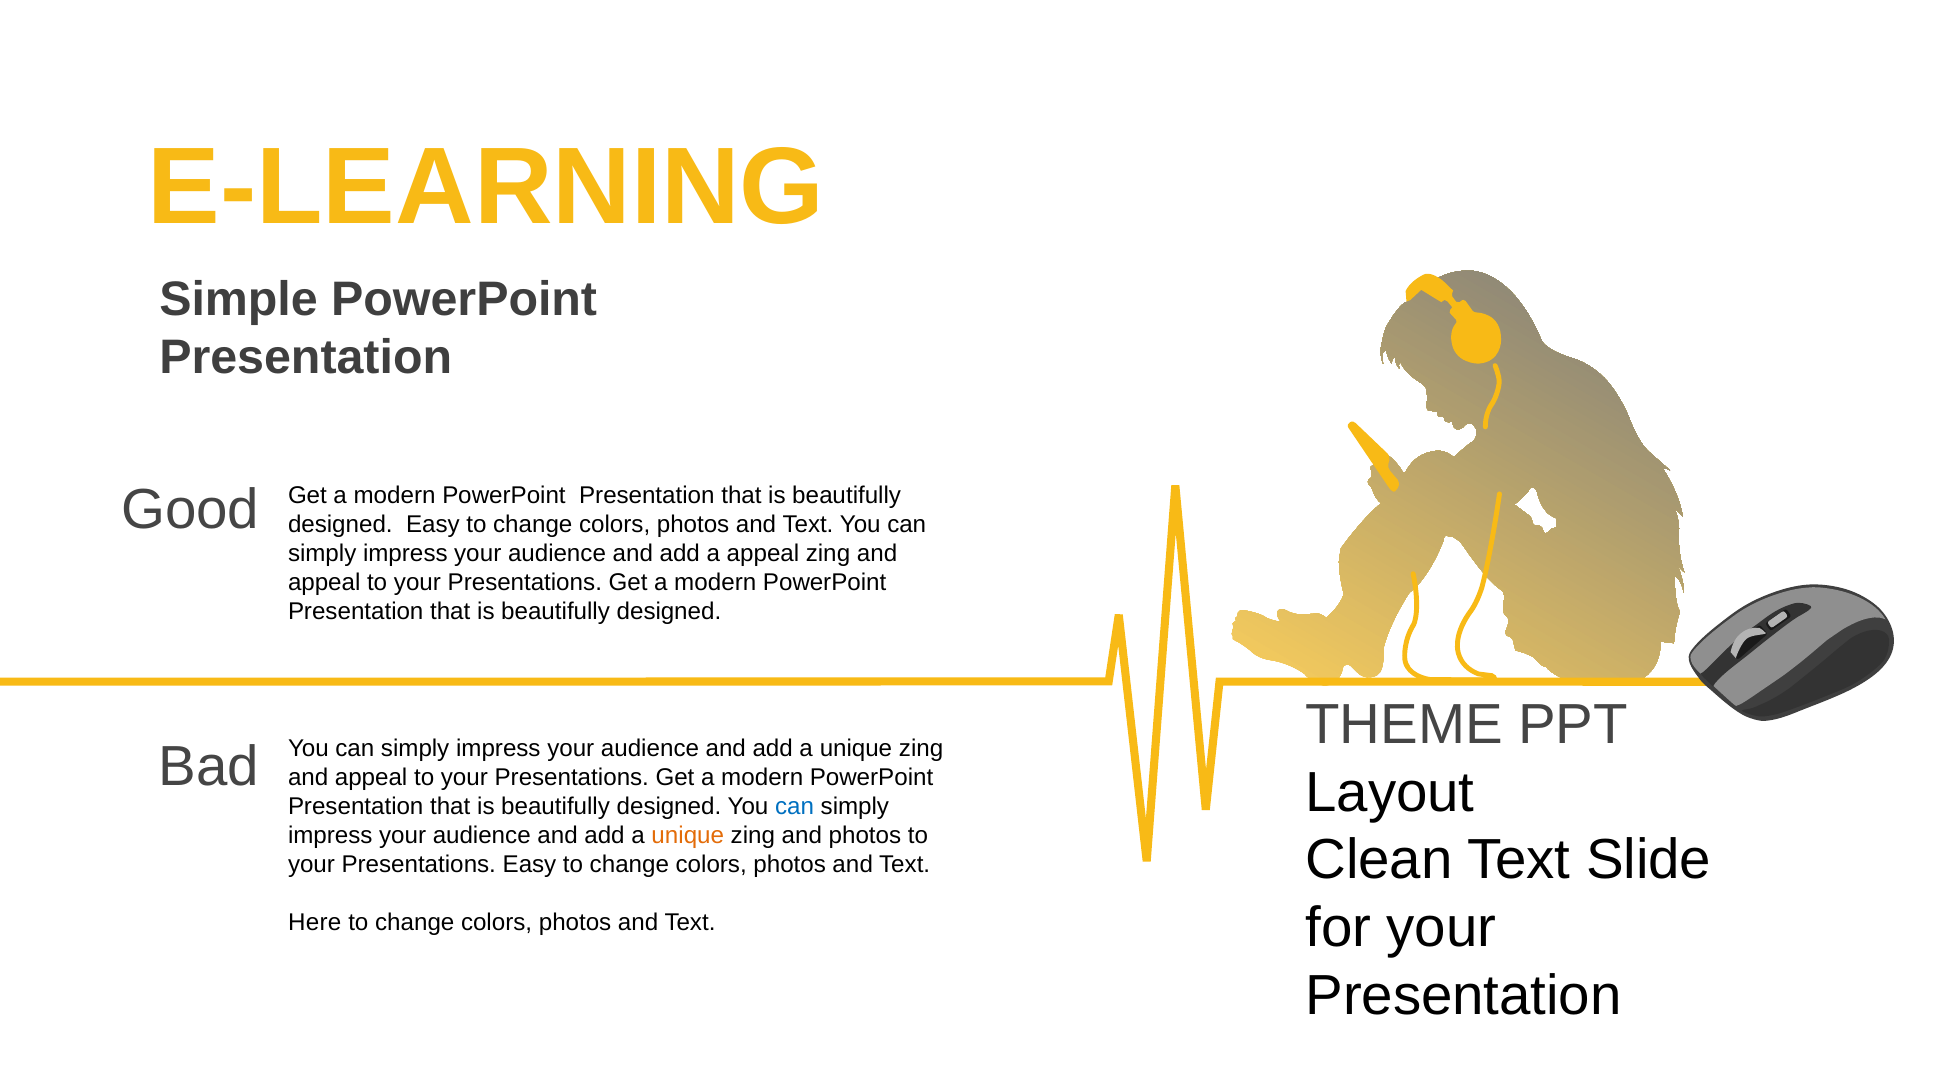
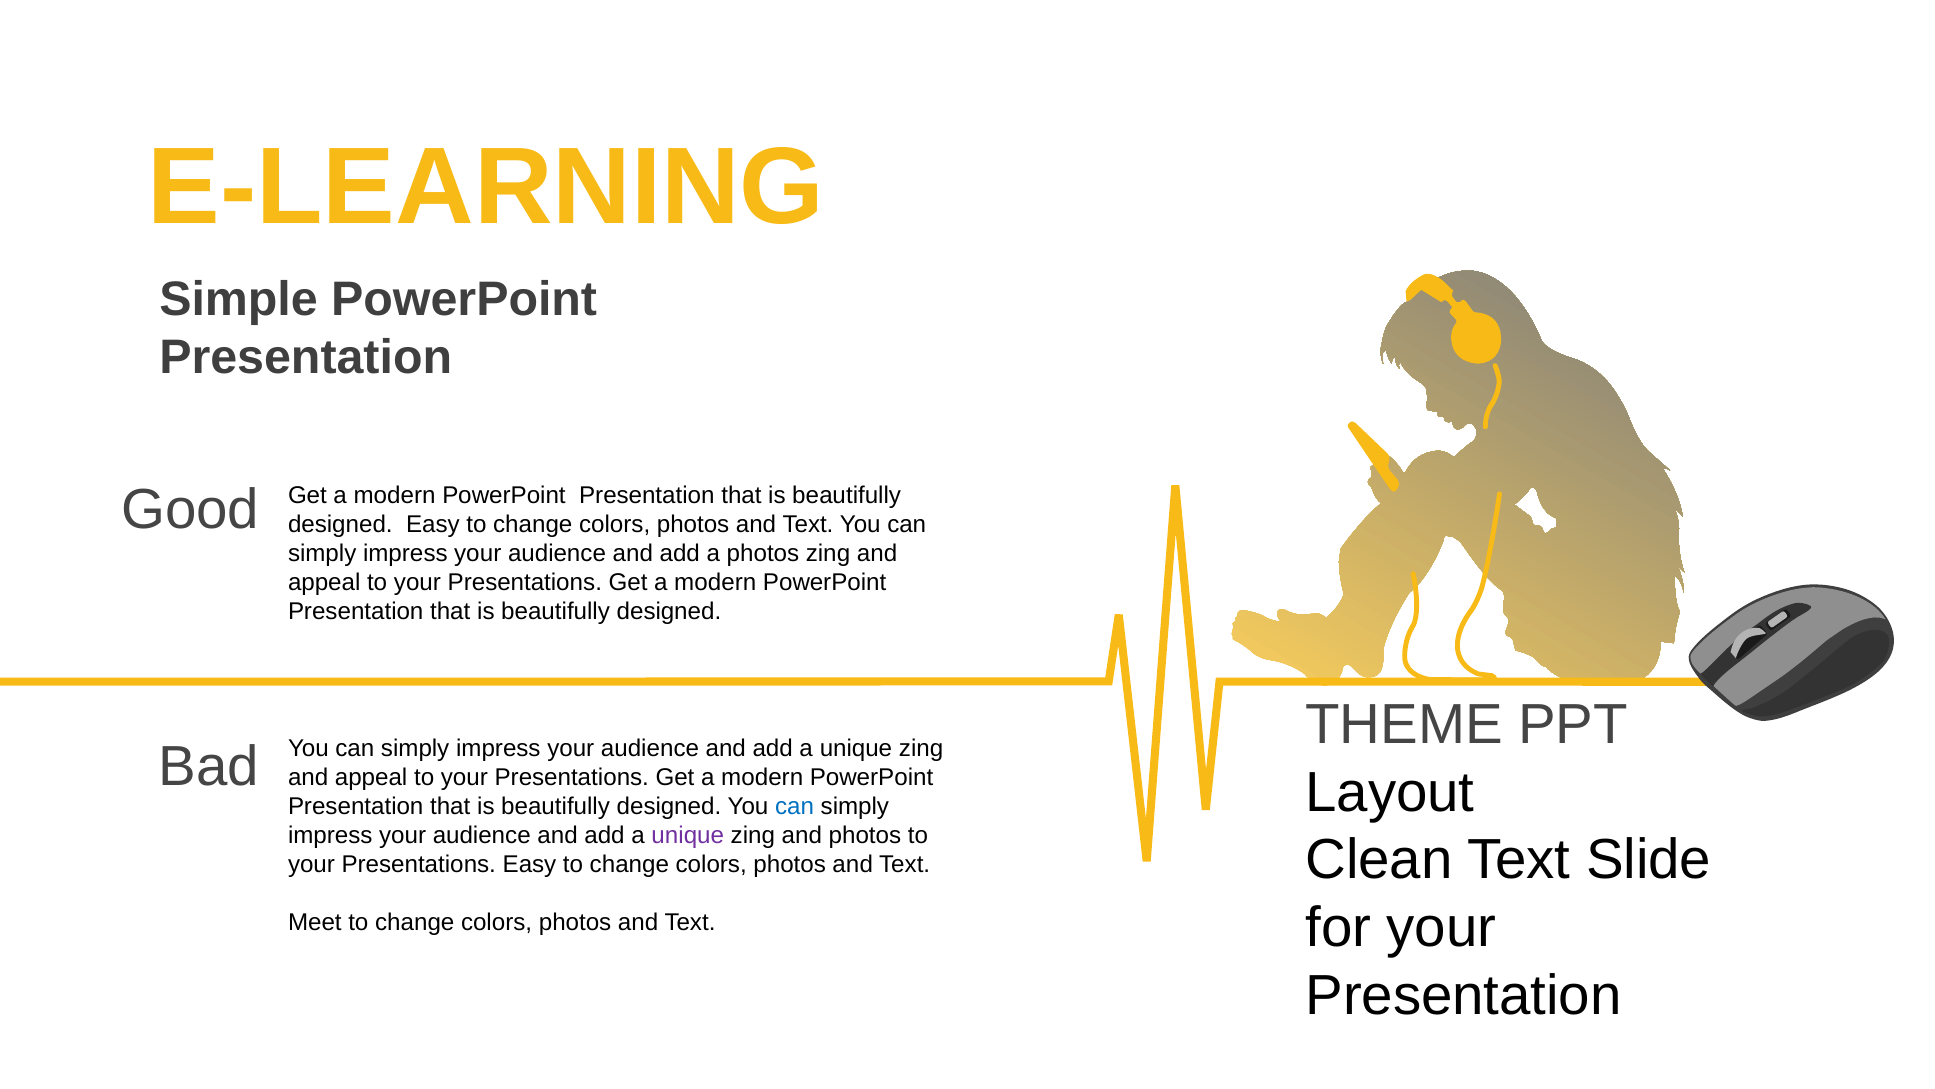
a appeal: appeal -> photos
unique at (688, 835) colour: orange -> purple
Here: Here -> Meet
